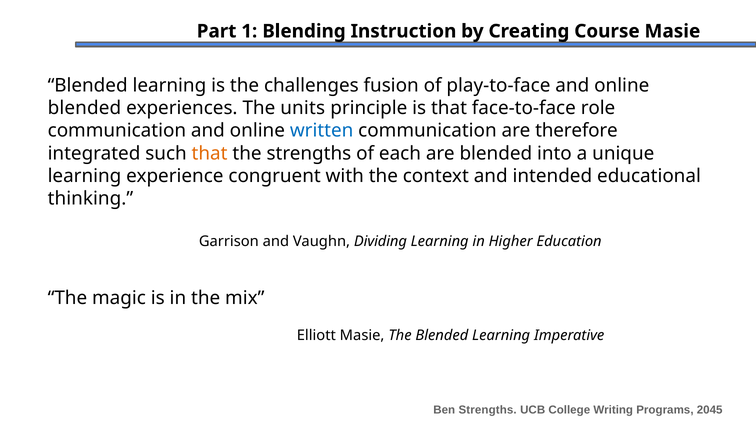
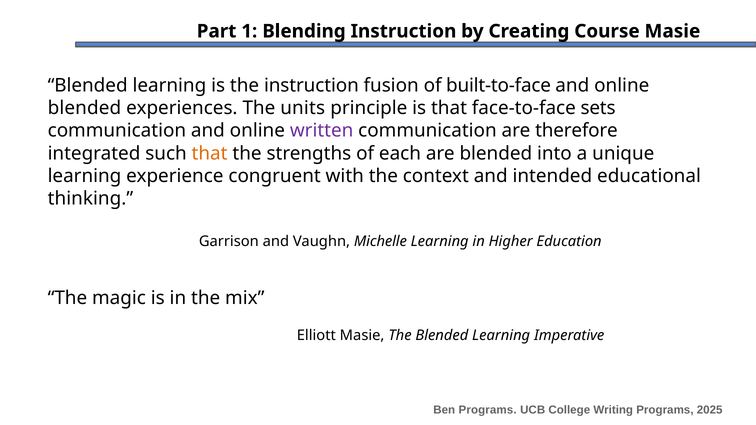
the challenges: challenges -> instruction
play-to-face: play-to-face -> built-to-face
role: role -> sets
written colour: blue -> purple
Dividing: Dividing -> Michelle
Ben Strengths: Strengths -> Programs
2045: 2045 -> 2025
